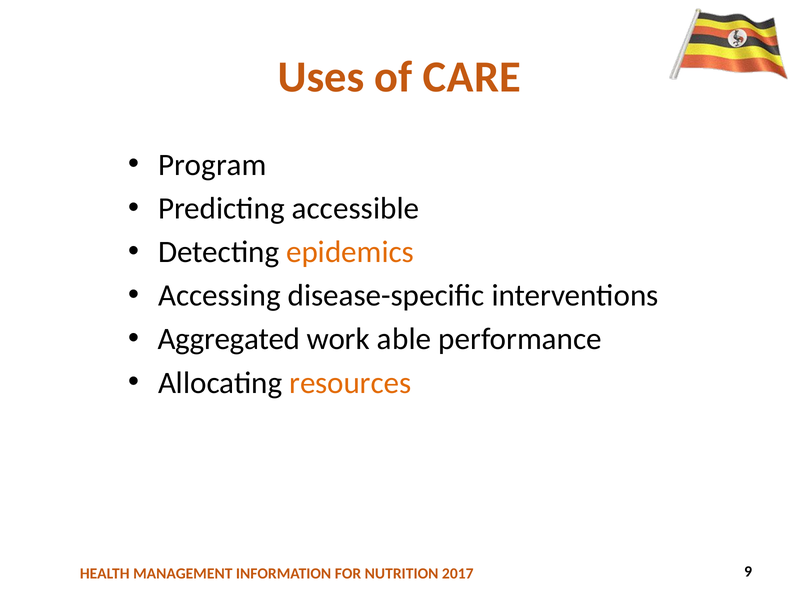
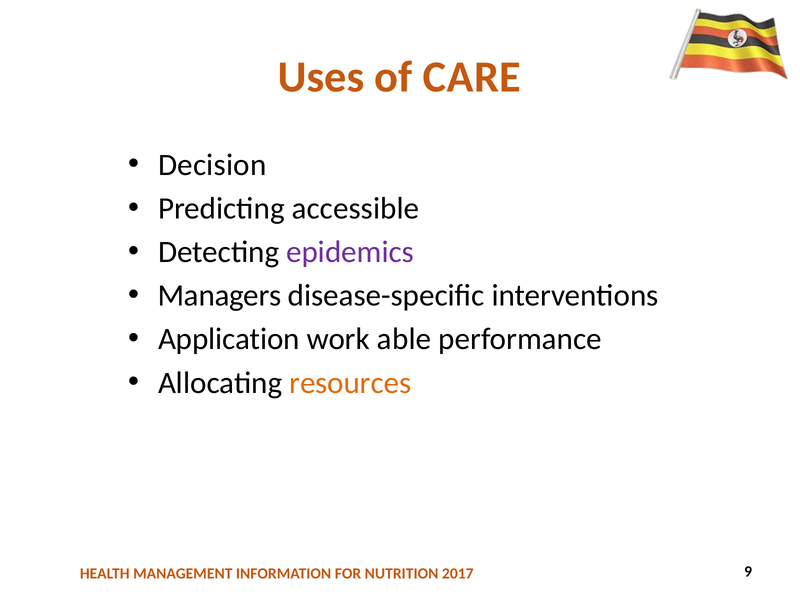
Program: Program -> Decision
epidemics colour: orange -> purple
Accessing: Accessing -> Managers
Aggregated: Aggregated -> Application
